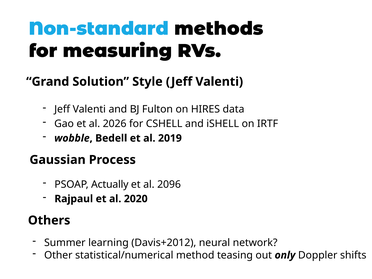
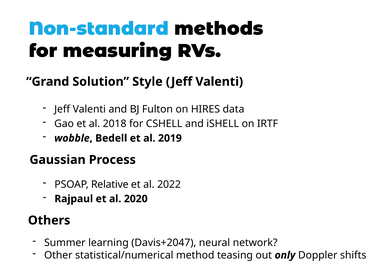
2026: 2026 -> 2018
Actually: Actually -> Relative
2096: 2096 -> 2022
Davis+2012: Davis+2012 -> Davis+2047
